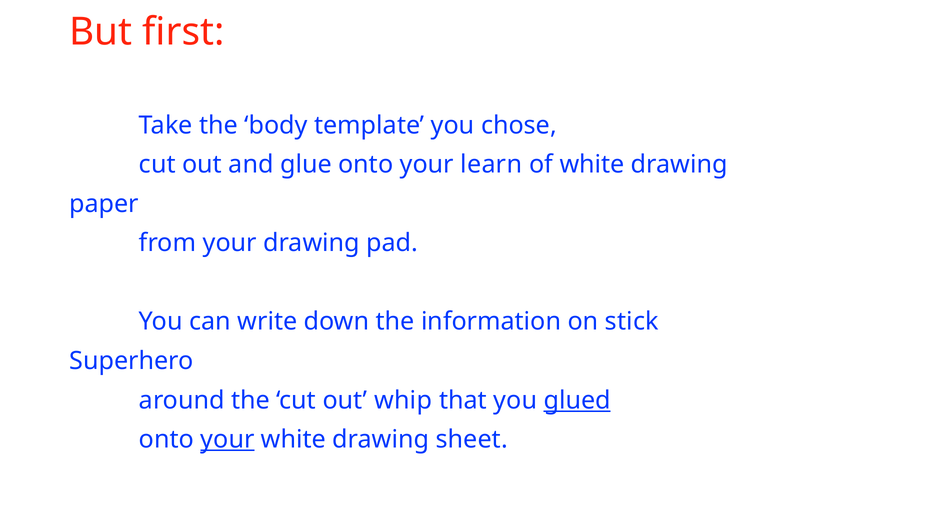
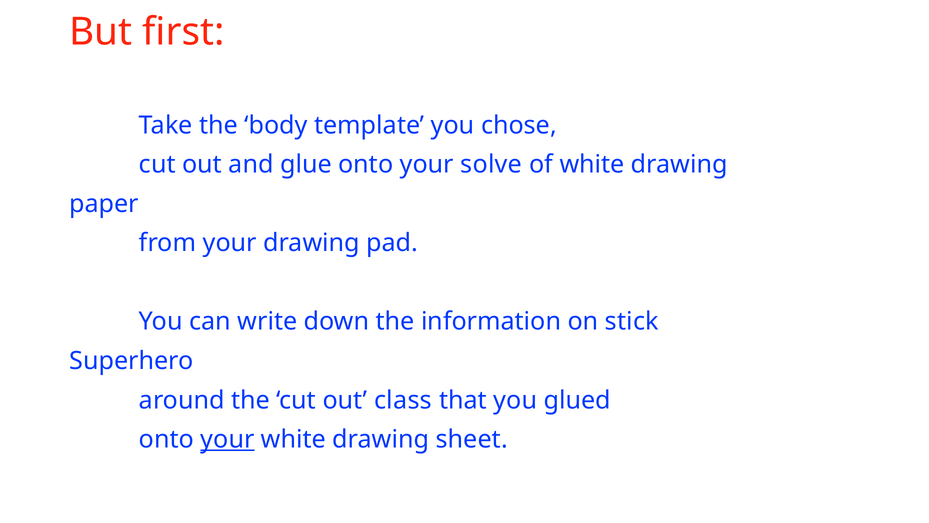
learn: learn -> solve
whip: whip -> class
glued underline: present -> none
